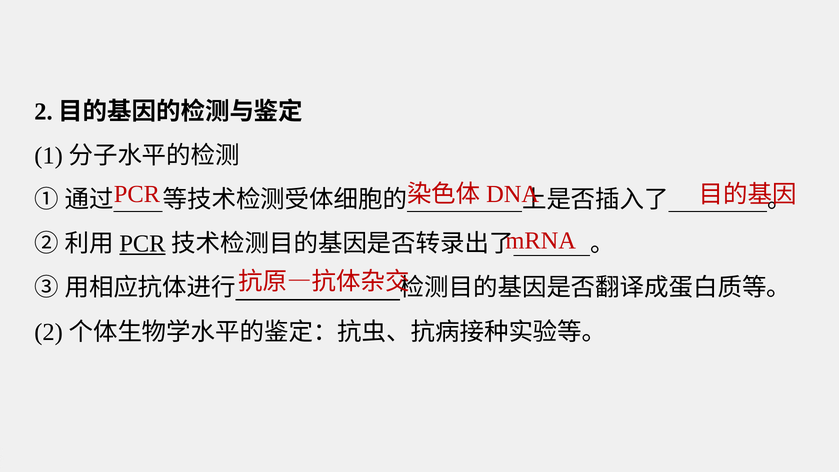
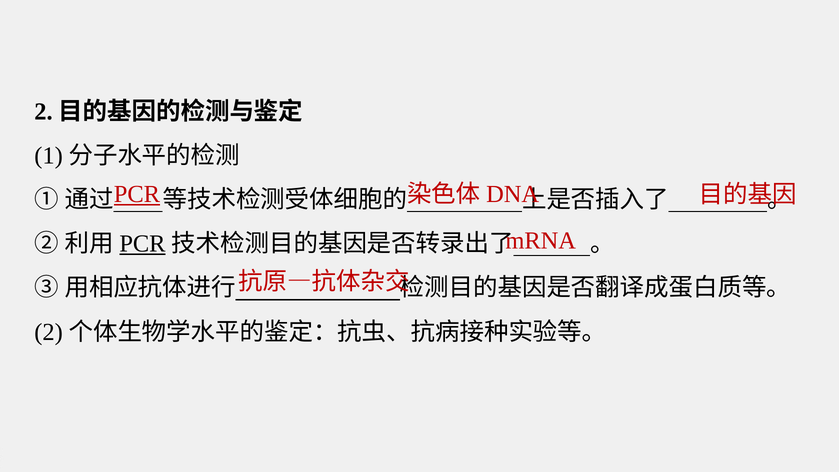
PCR at (137, 194) underline: none -> present
